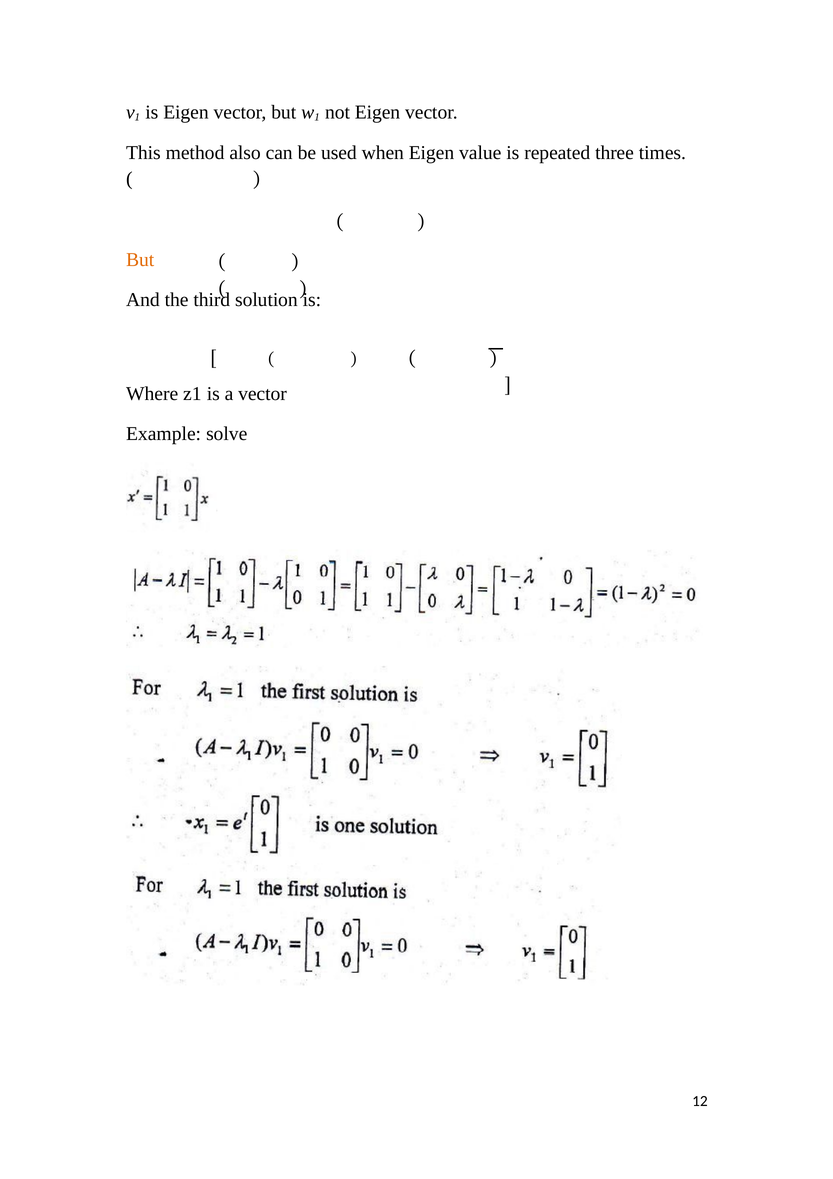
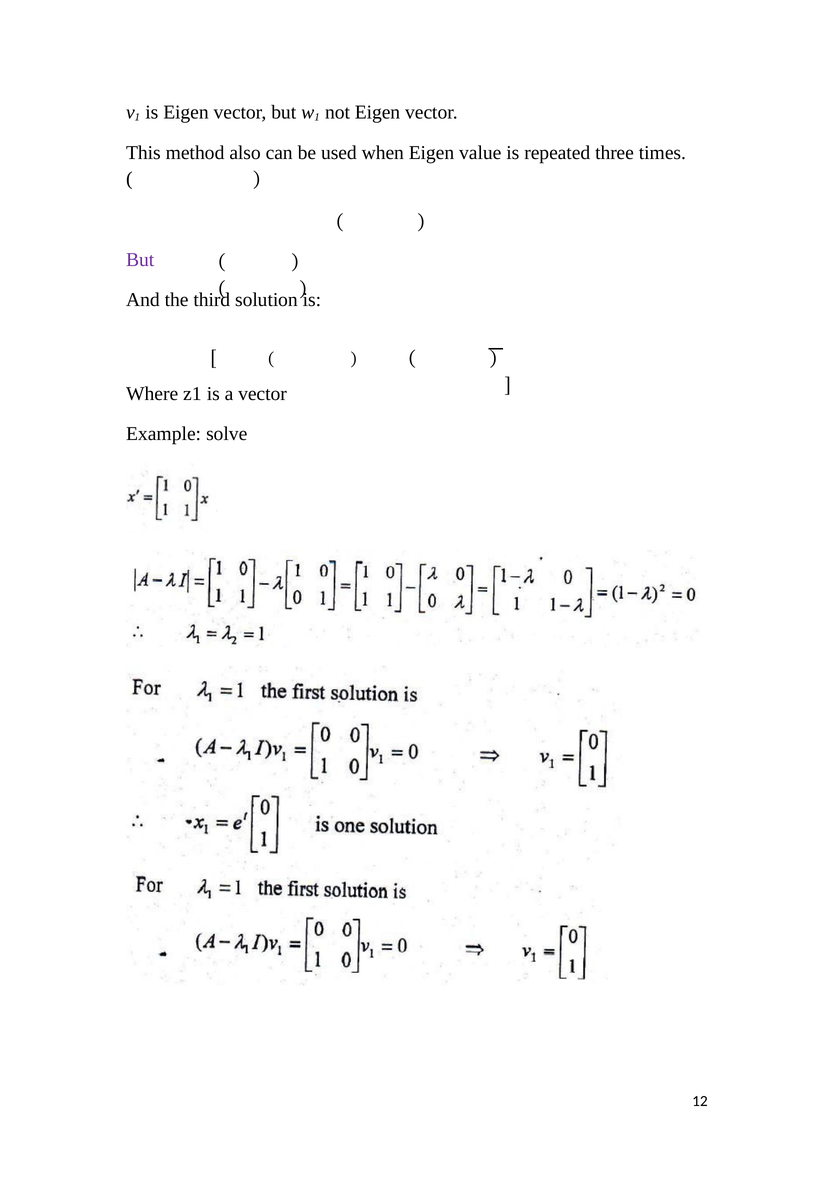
But at (140, 260) colour: orange -> purple
